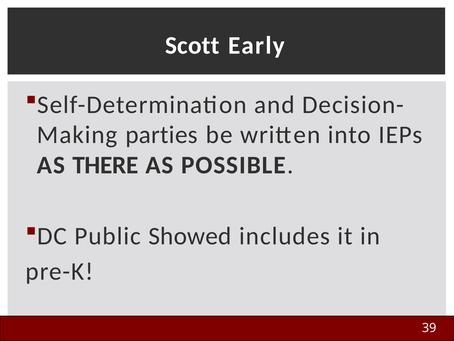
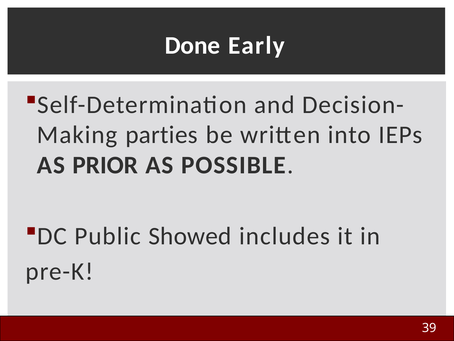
Scott: Scott -> Done
THERE: THERE -> PRIOR
